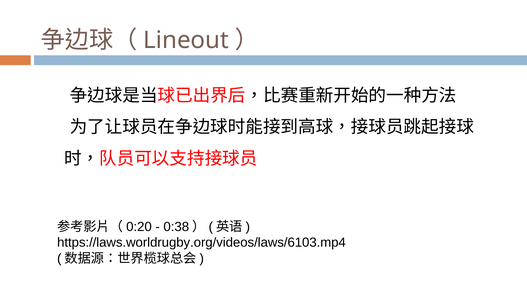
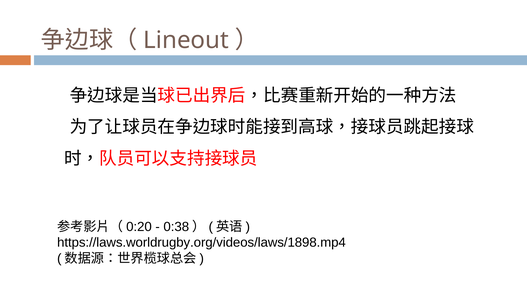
https://laws.worldrugby.org/videos/laws/6103.mp4: https://laws.worldrugby.org/videos/laws/6103.mp4 -> https://laws.worldrugby.org/videos/laws/1898.mp4
